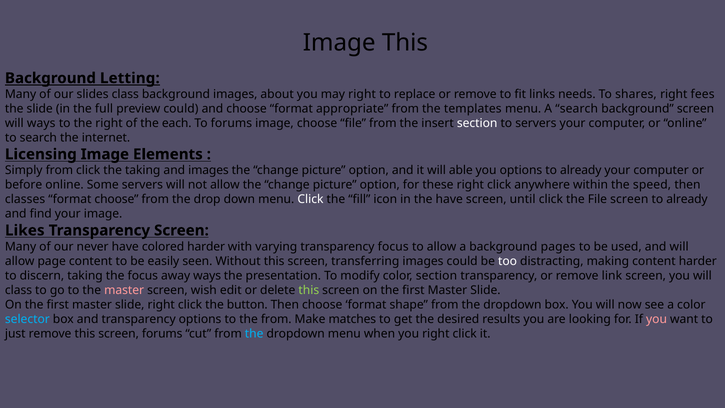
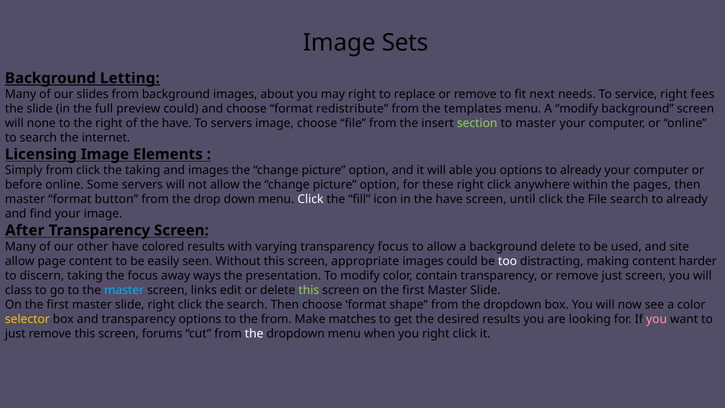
Image This: This -> Sets
slides class: class -> from
links: links -> next
shares: shares -> service
appropriate: appropriate -> redistribute
A search: search -> modify
will ways: ways -> none
of the each: each -> have
To forums: forums -> servers
section at (477, 123) colour: white -> light green
to servers: servers -> master
speed: speed -> pages
classes at (25, 199): classes -> master
format choose: choose -> button
File screen: screen -> search
Likes: Likes -> After
never: never -> other
colored harder: harder -> results
background pages: pages -> delete
and will: will -> site
transferring: transferring -> appropriate
color section: section -> contain
remove link: link -> just
master at (124, 290) colour: pink -> light blue
wish: wish -> links
the button: button -> search
selector colour: light blue -> yellow
the at (254, 333) colour: light blue -> white
